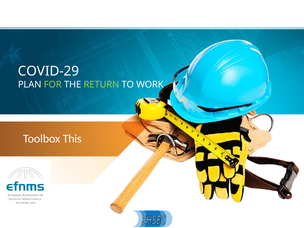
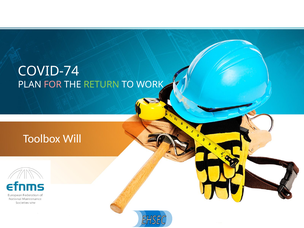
COVID-29: COVID-29 -> COVID-74
FOR colour: light green -> pink
This: This -> Will
